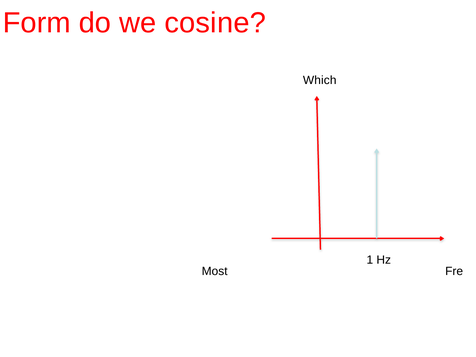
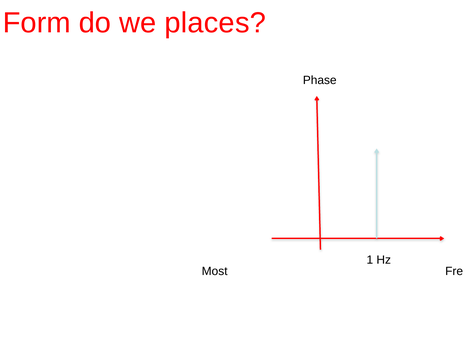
cosine: cosine -> places
Which: Which -> Phase
